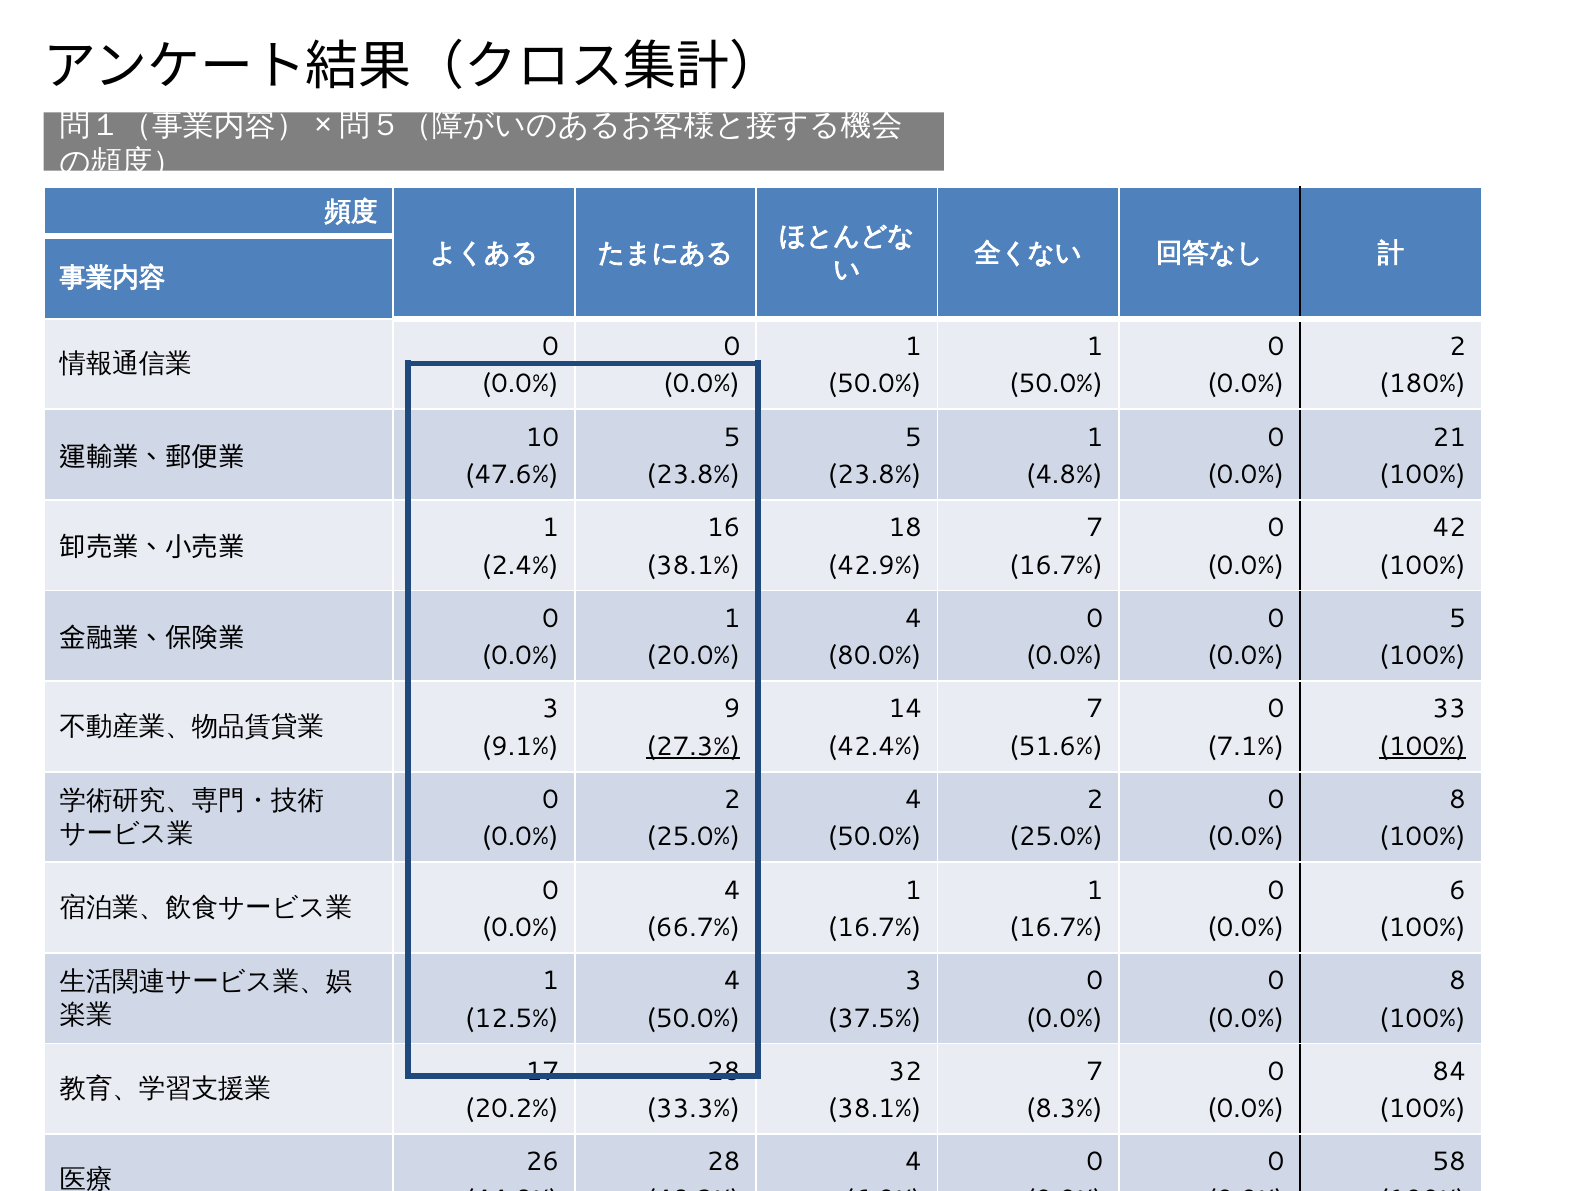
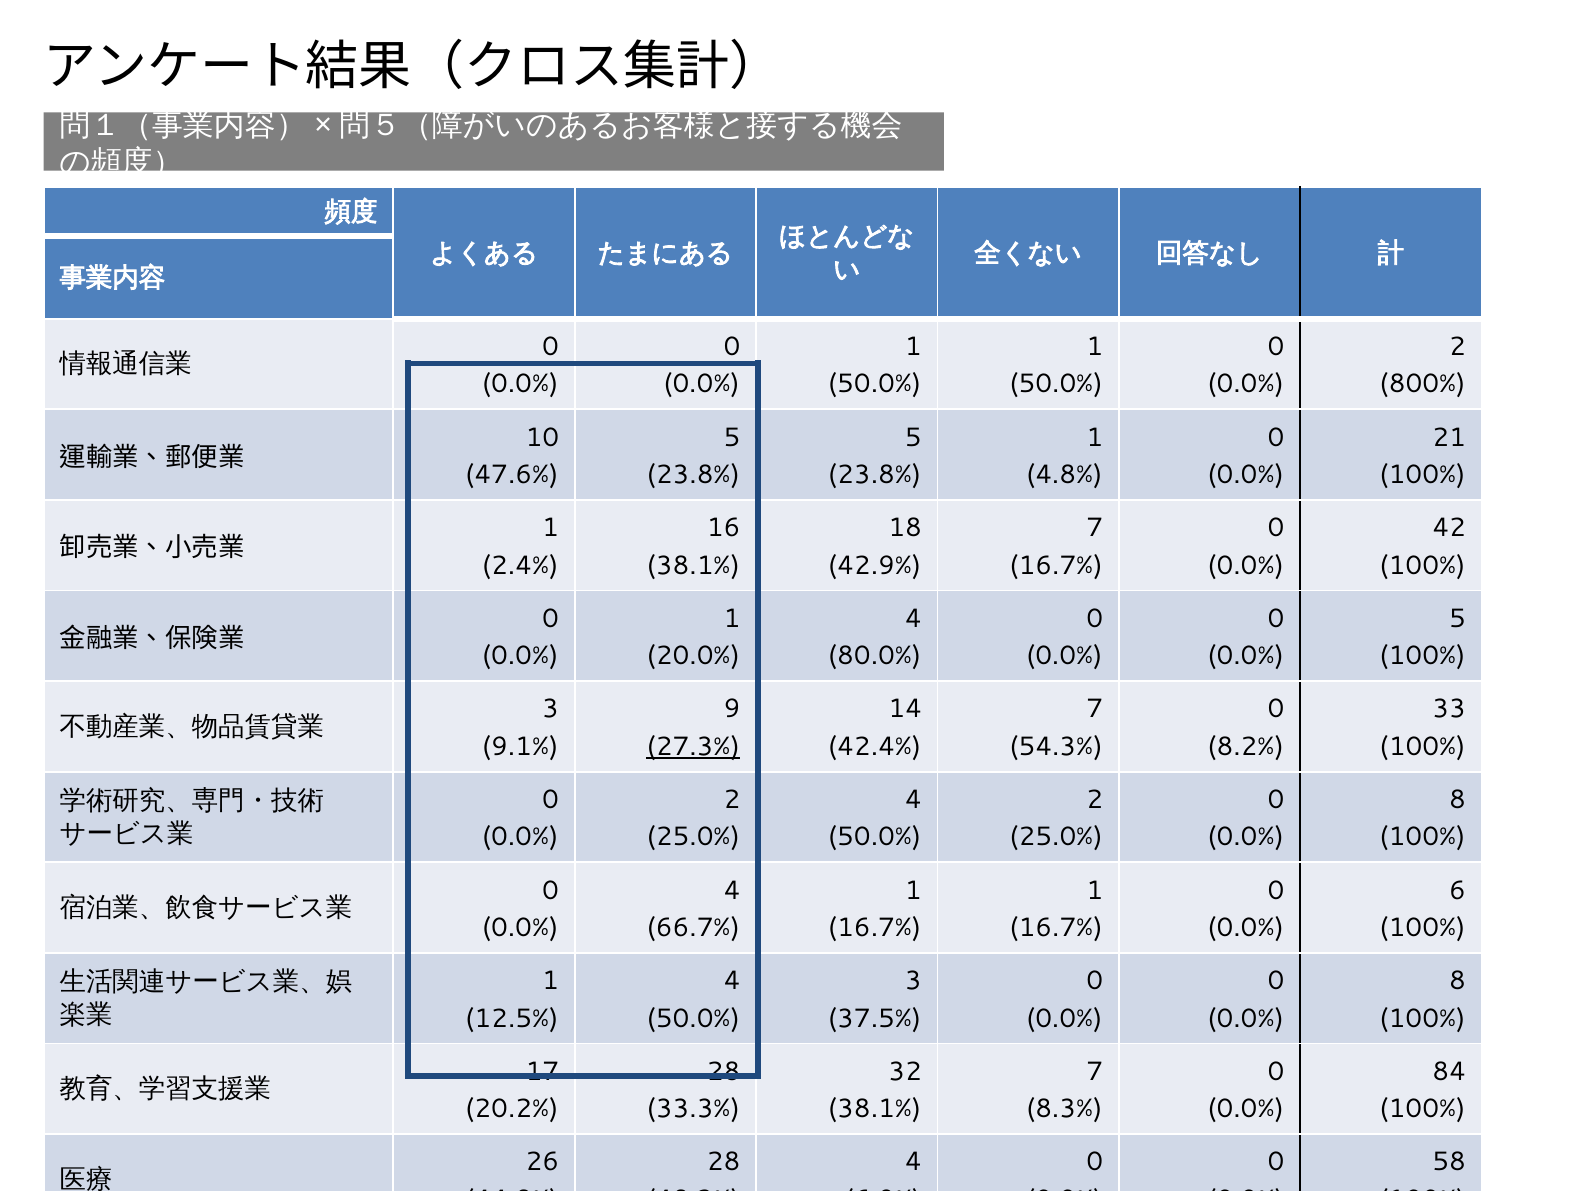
180%: 180% -> 800%
51.6%: 51.6% -> 54.3%
7.1%: 7.1% -> 8.2%
100% at (1423, 747) underline: present -> none
